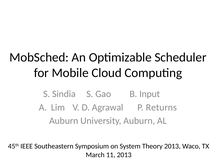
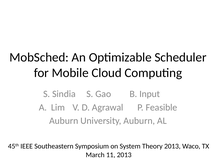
Returns: Returns -> Feasible
